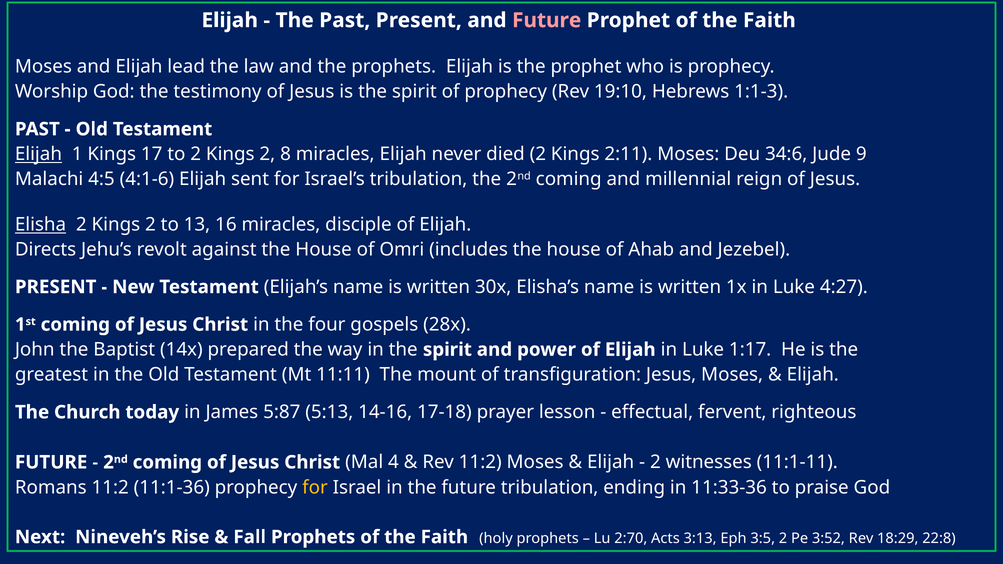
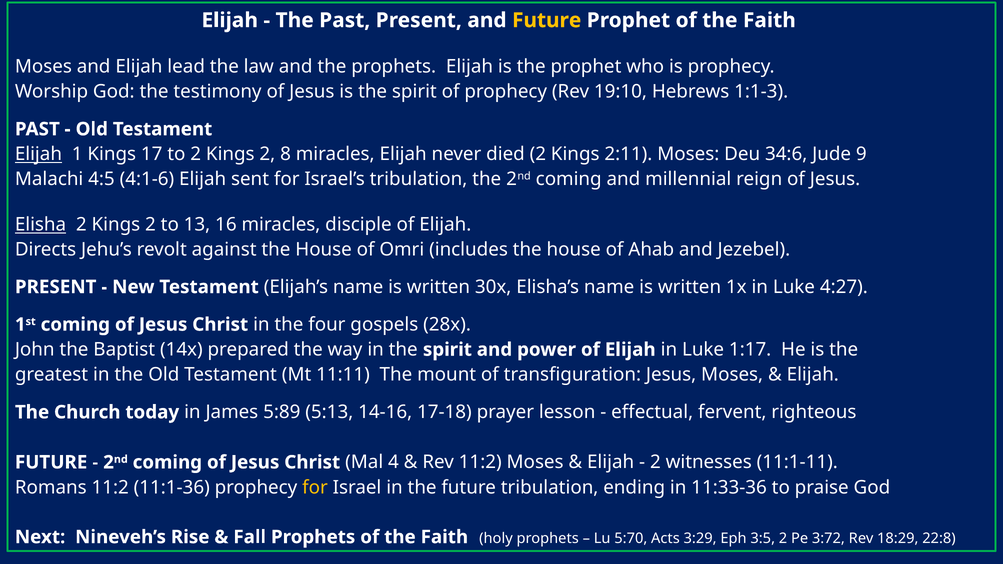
Future at (547, 20) colour: pink -> yellow
5:87: 5:87 -> 5:89
2:70: 2:70 -> 5:70
3:13: 3:13 -> 3:29
3:52: 3:52 -> 3:72
